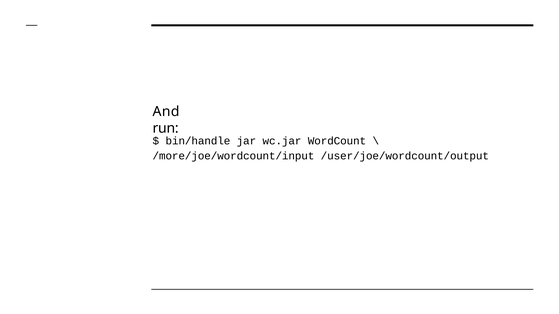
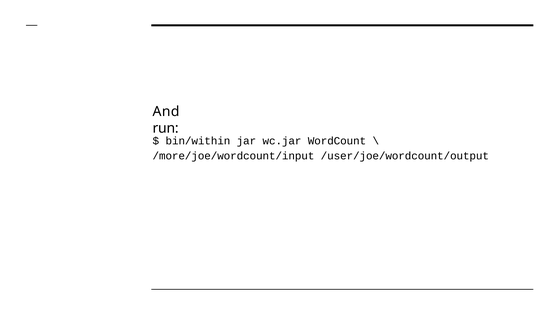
bin/handle: bin/handle -> bin/within
